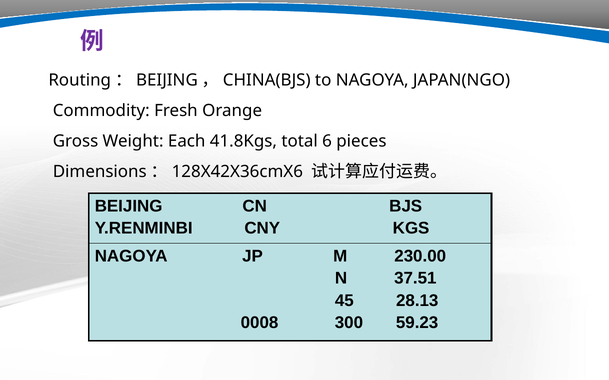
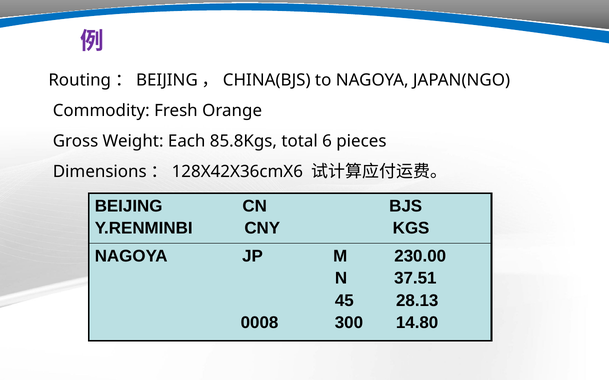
41.8Kgs: 41.8Kgs -> 85.8Kgs
59.23: 59.23 -> 14.80
